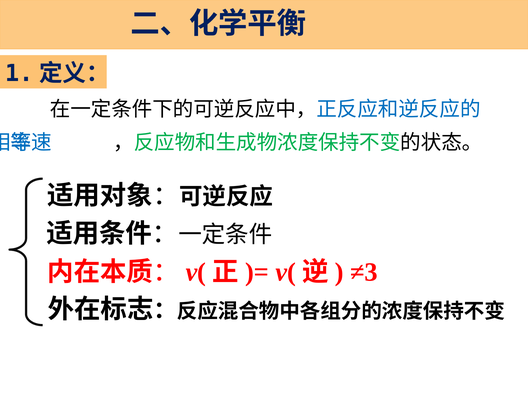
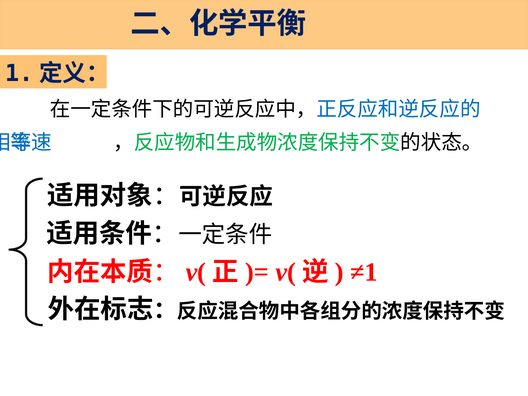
≠3: ≠3 -> ≠1
